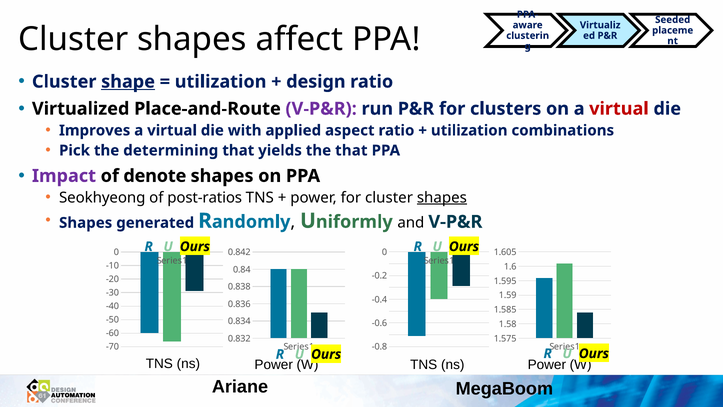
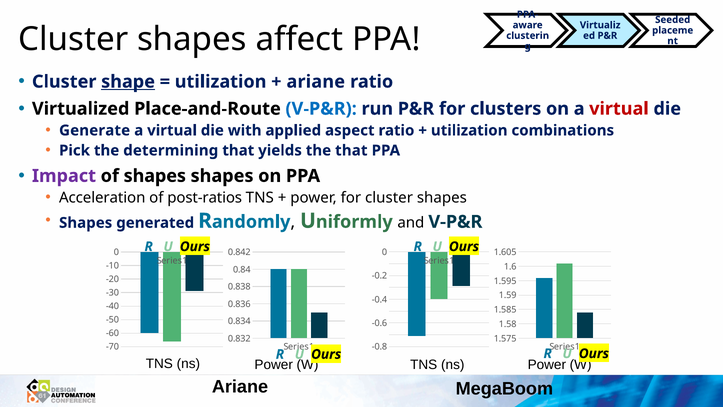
design at (316, 82): design -> ariane
V-P&R at (321, 109) colour: purple -> blue
Improves: Improves -> Generate
of denote: denote -> shapes
Seokhyeong: Seokhyeong -> Acceleration
shapes at (442, 197) underline: present -> none
